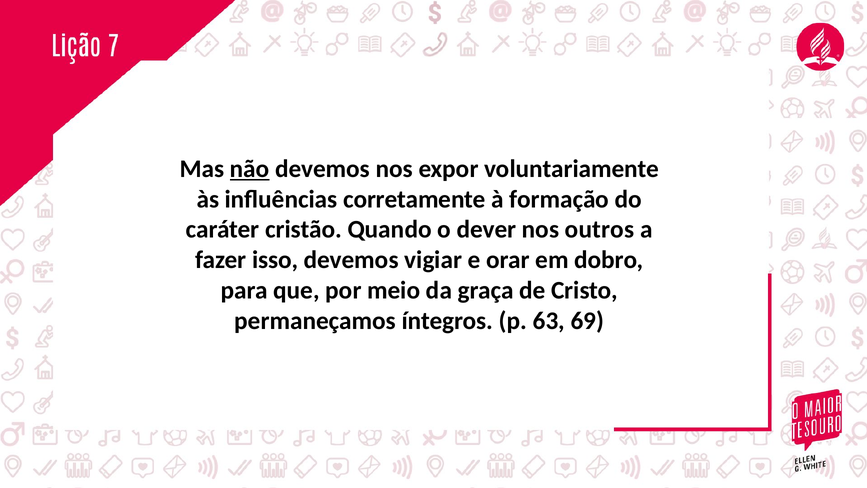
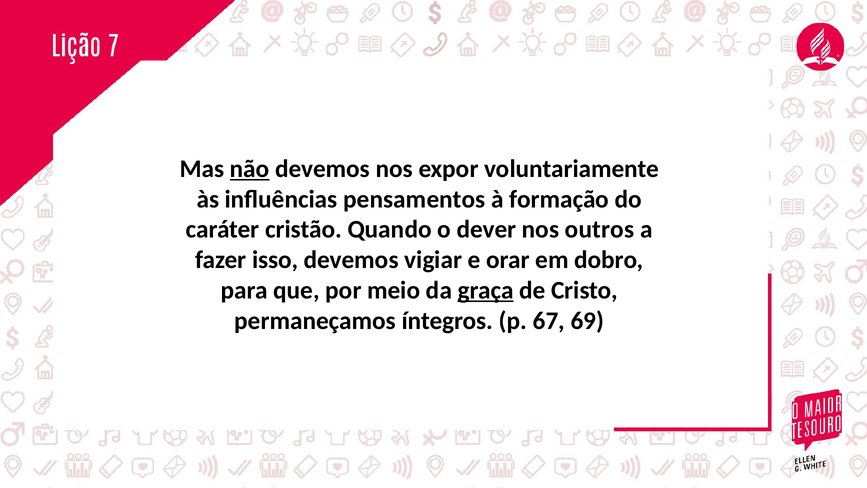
corretamente: corretamente -> pensamentos
graça underline: none -> present
63: 63 -> 67
